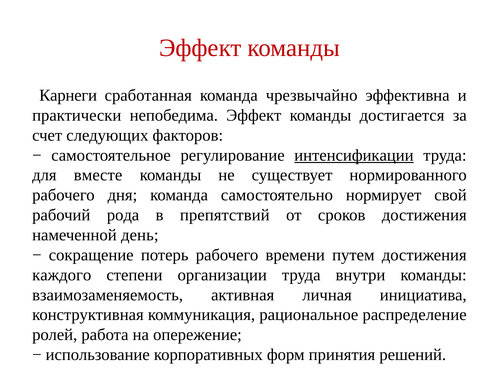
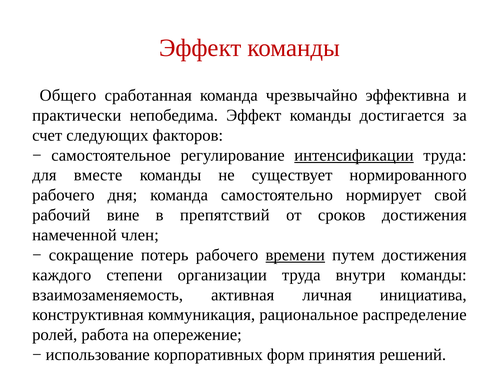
Карнеги: Карнеги -> Общего
рода: рода -> вине
день: день -> член
времени underline: none -> present
